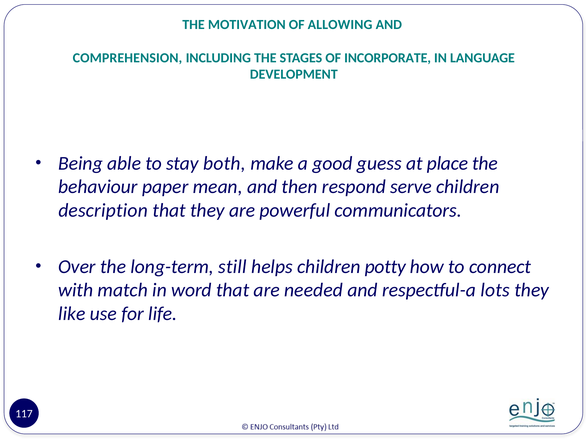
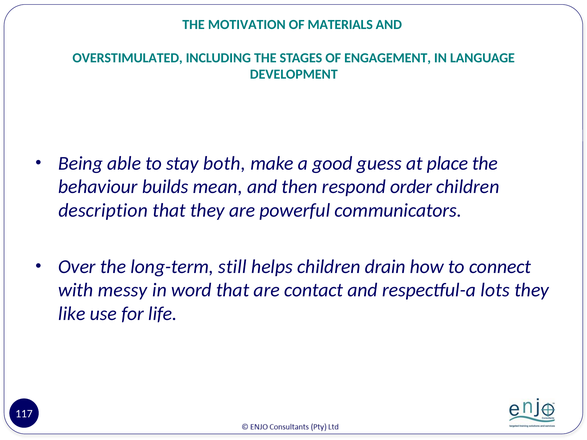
ALLOWING: ALLOWING -> MATERIALS
COMPREHENSION: COMPREHENSION -> OVERSTIMULATED
INCORPORATE: INCORPORATE -> ENGAGEMENT
paper: paper -> builds
serve: serve -> order
potty: potty -> drain
match: match -> messy
needed: needed -> contact
